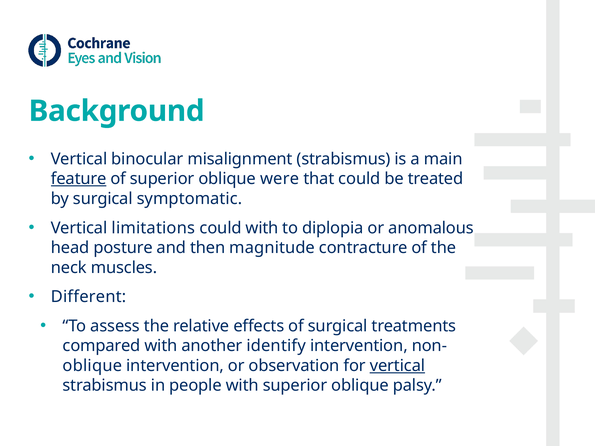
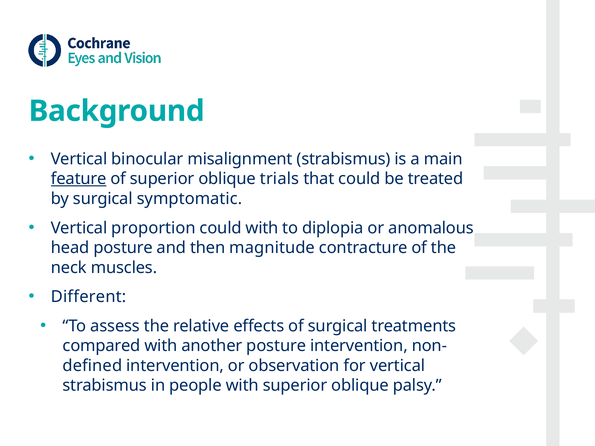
were: were -> trials
limitations: limitations -> proportion
another identify: identify -> posture
oblique at (92, 366): oblique -> defined
vertical at (397, 366) underline: present -> none
